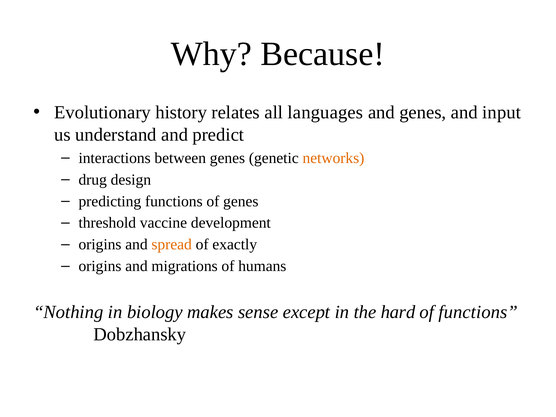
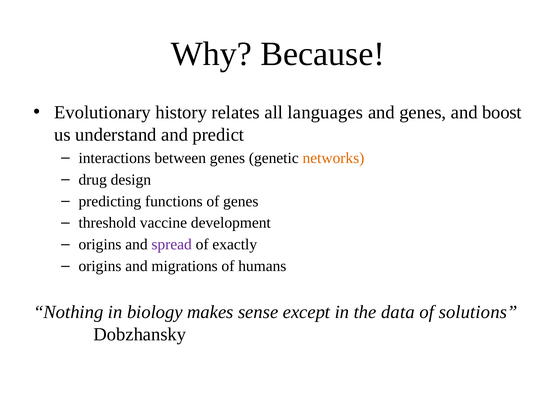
input: input -> boost
spread colour: orange -> purple
hard: hard -> data
of functions: functions -> solutions
